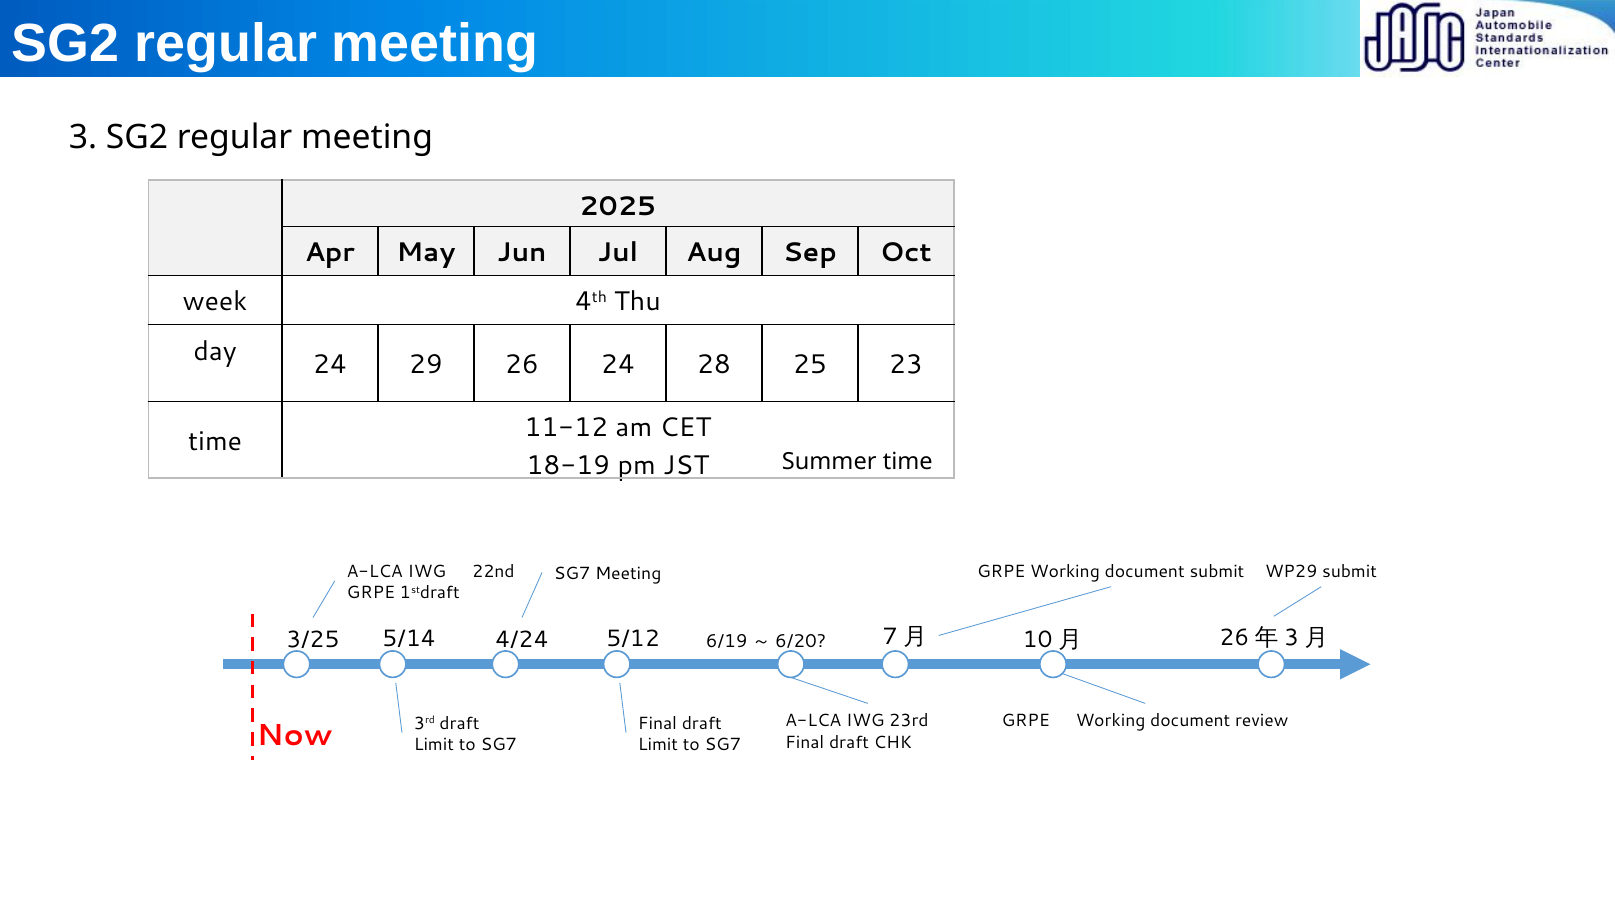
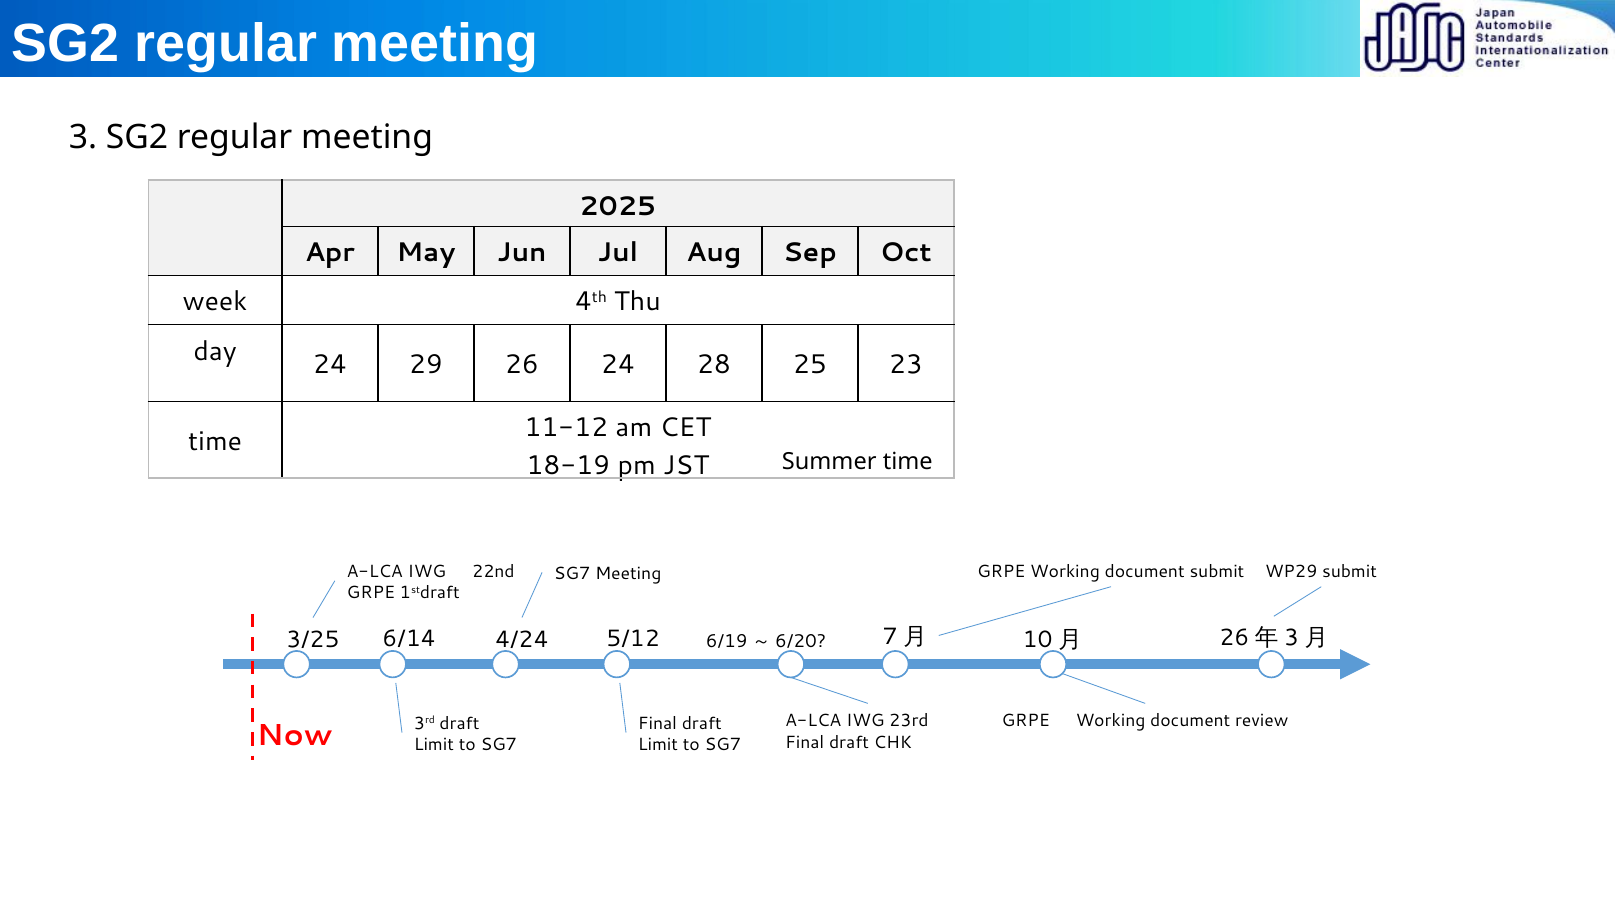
5/14: 5/14 -> 6/14
